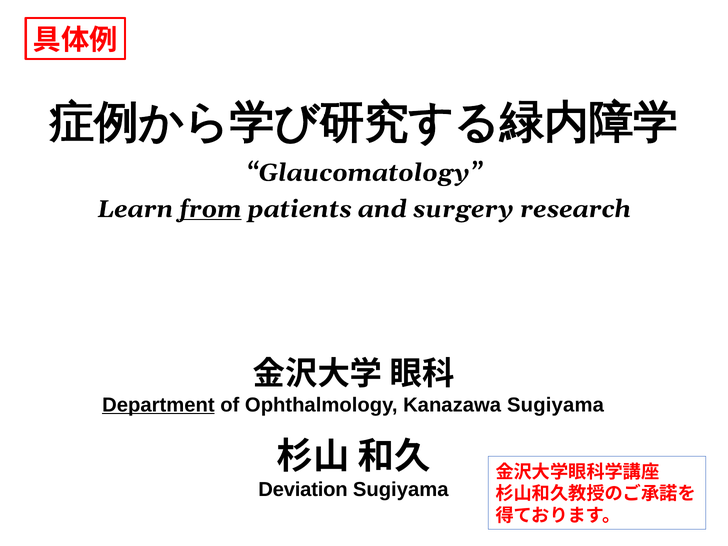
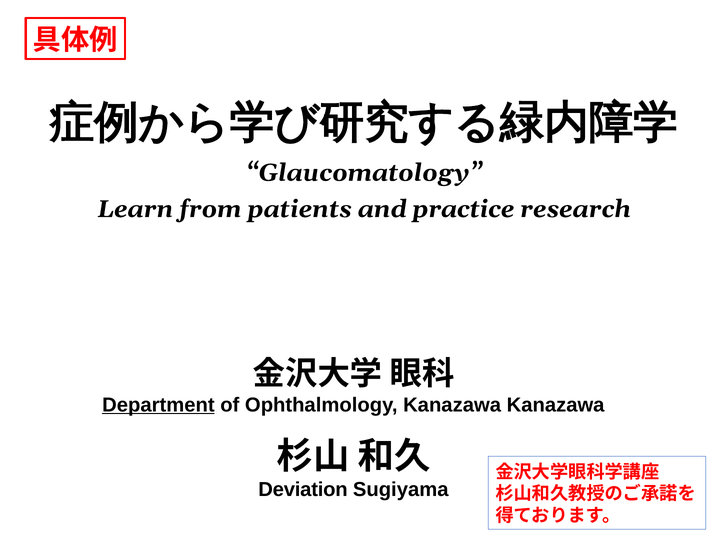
from underline: present -> none
surgery: surgery -> practice
Kanazawa Sugiyama: Sugiyama -> Kanazawa
